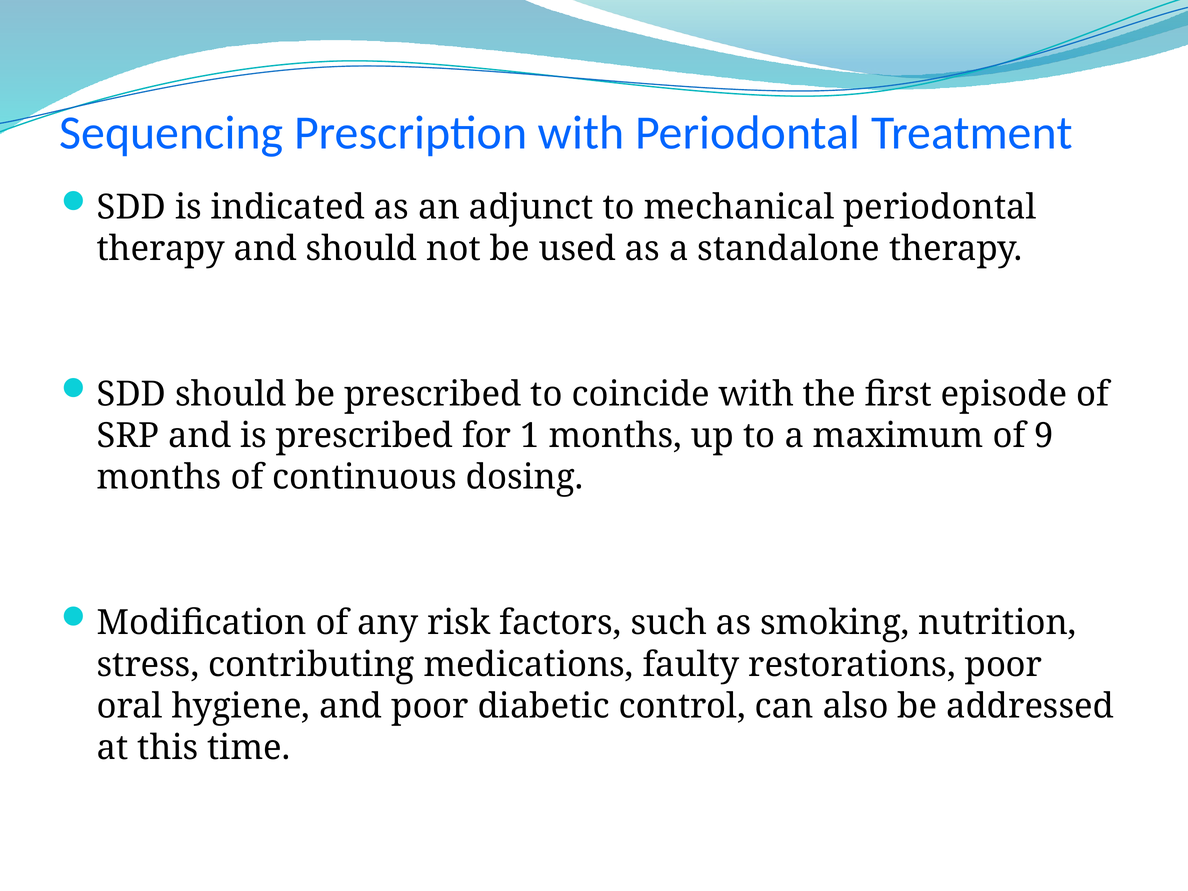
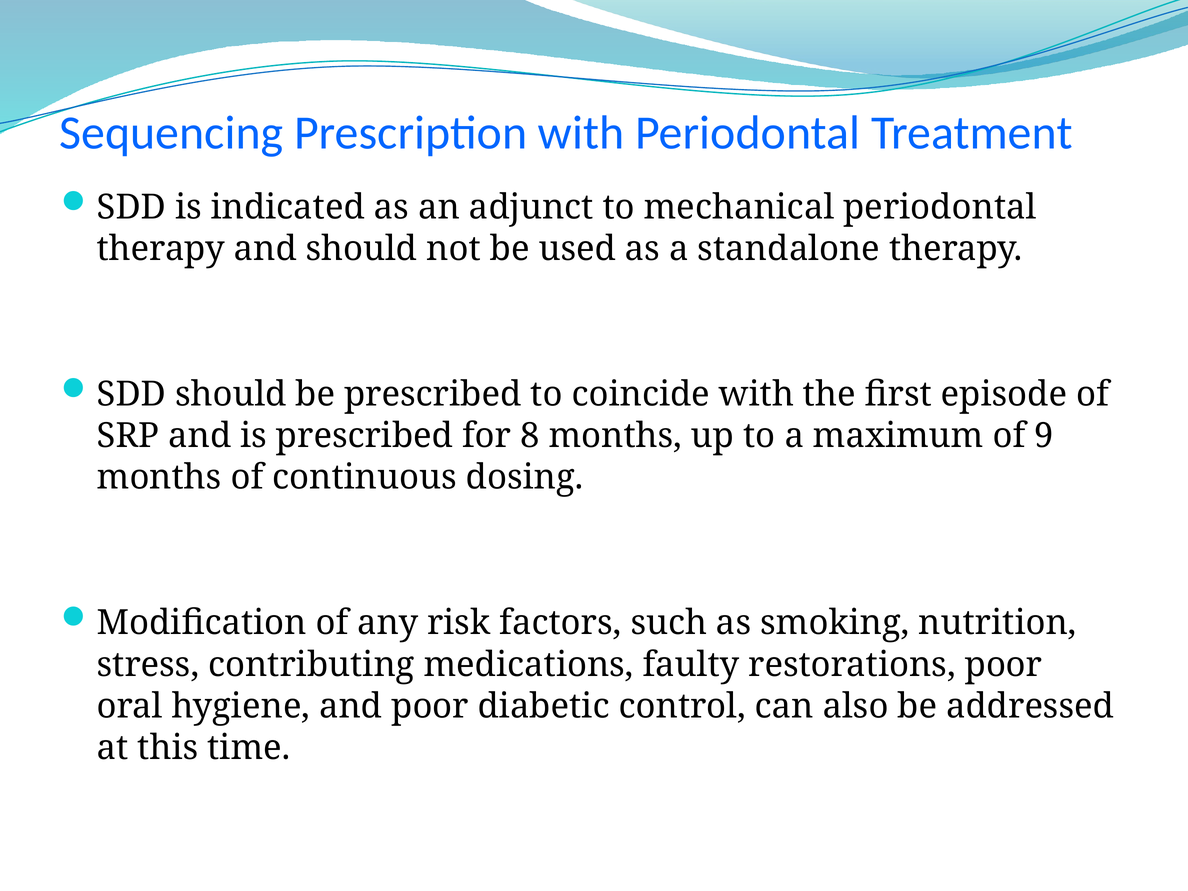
1: 1 -> 8
